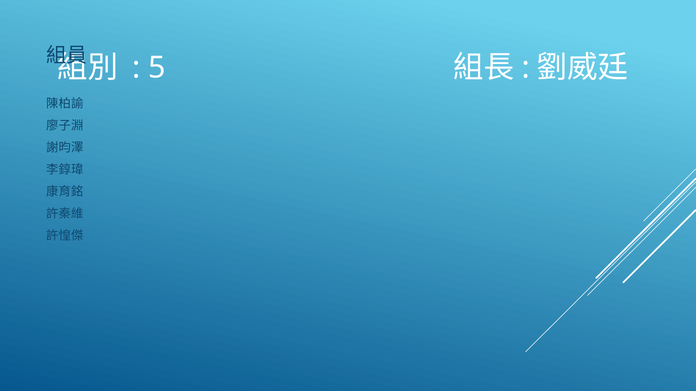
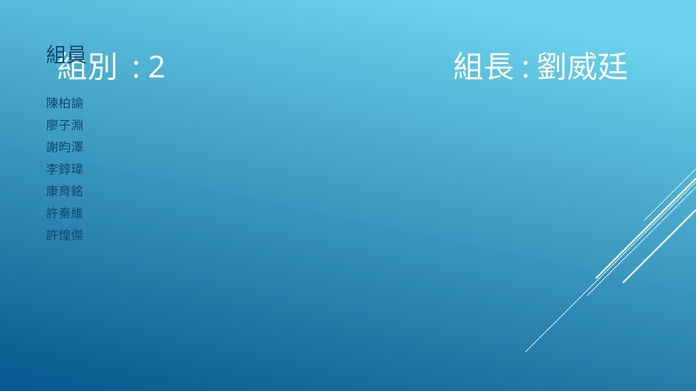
5: 5 -> 2
